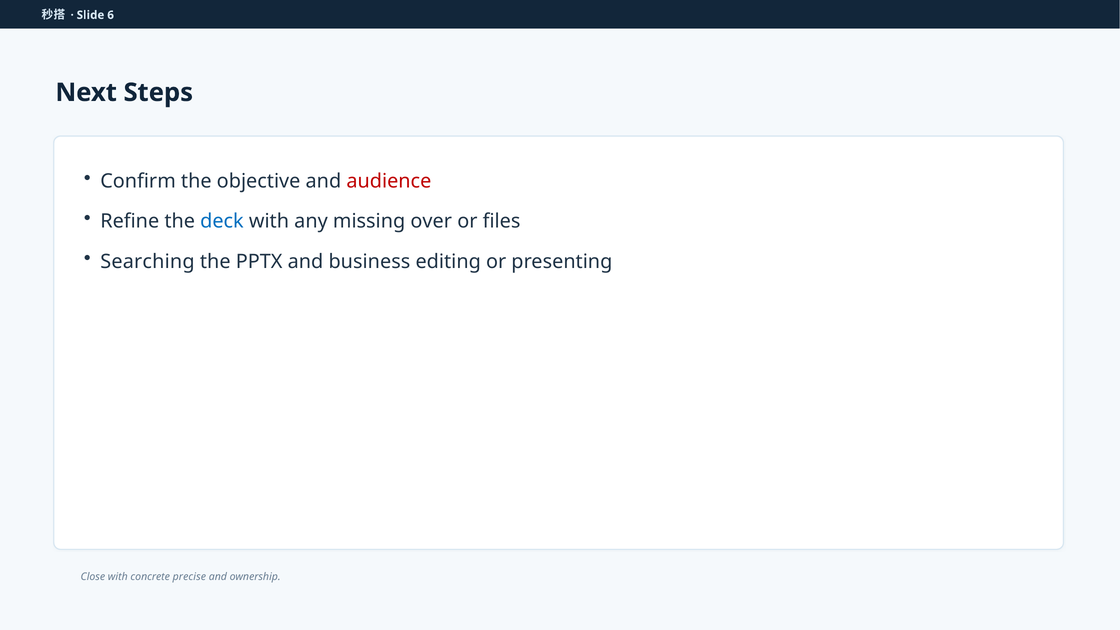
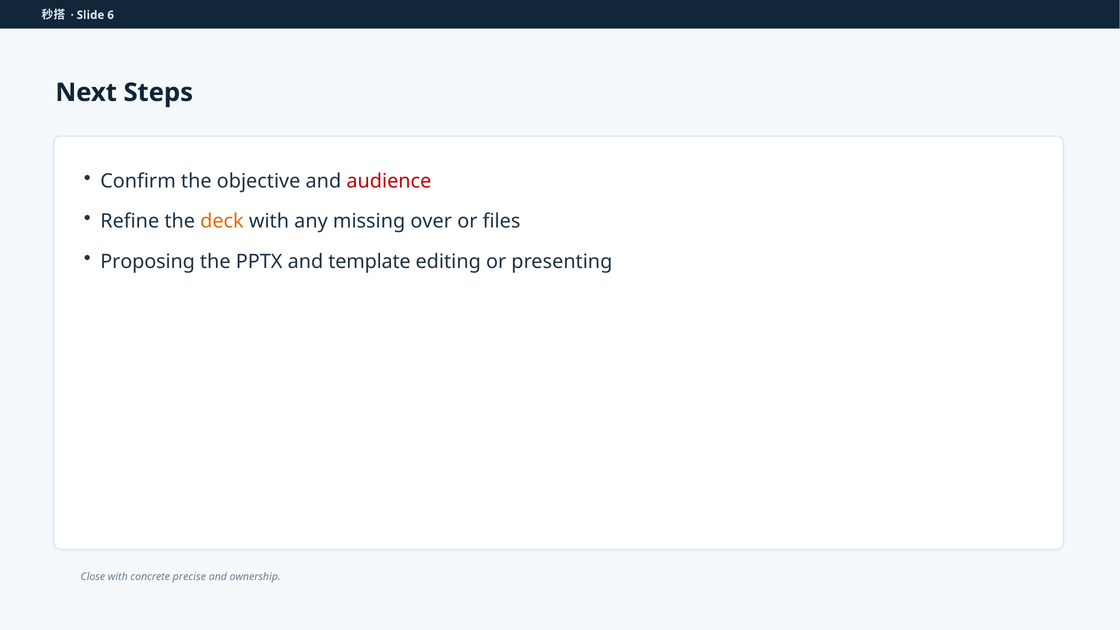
deck colour: blue -> orange
Searching: Searching -> Proposing
business: business -> template
